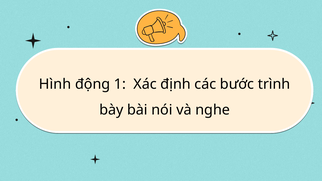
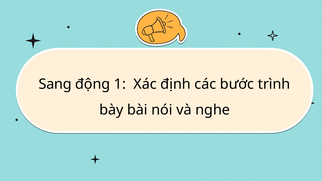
Hình: Hình -> Sang
